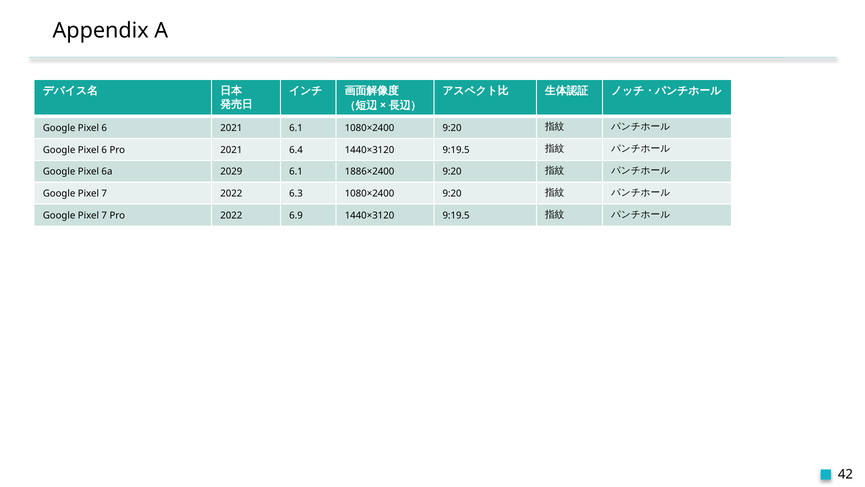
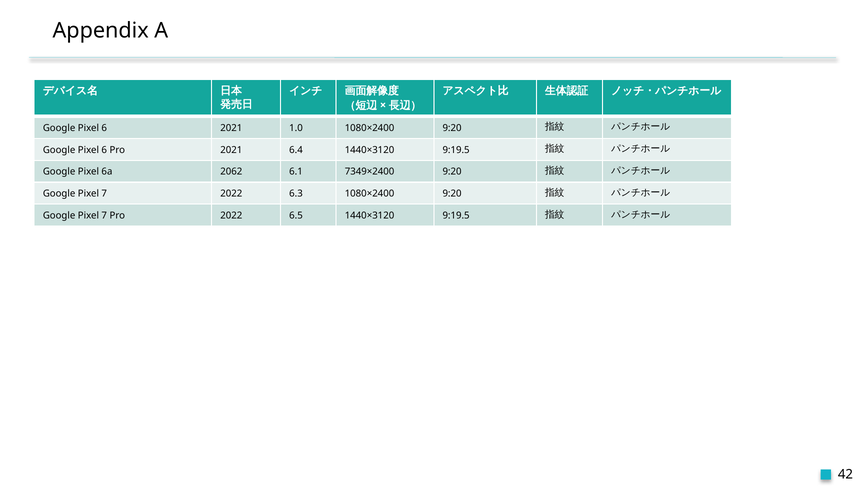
2021 6.1: 6.1 -> 1.0
2029: 2029 -> 2062
1886×2400: 1886×2400 -> 7349×2400
6.9: 6.9 -> 6.5
